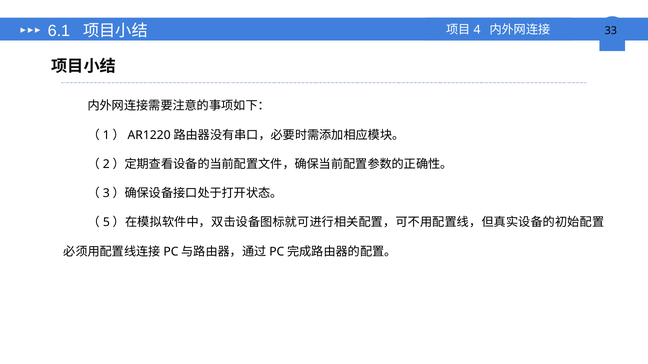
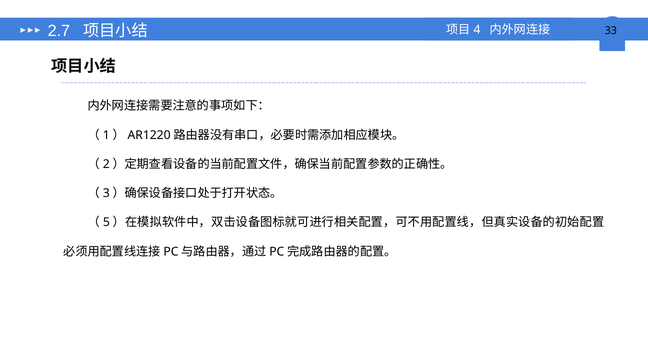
6.1: 6.1 -> 2.7
